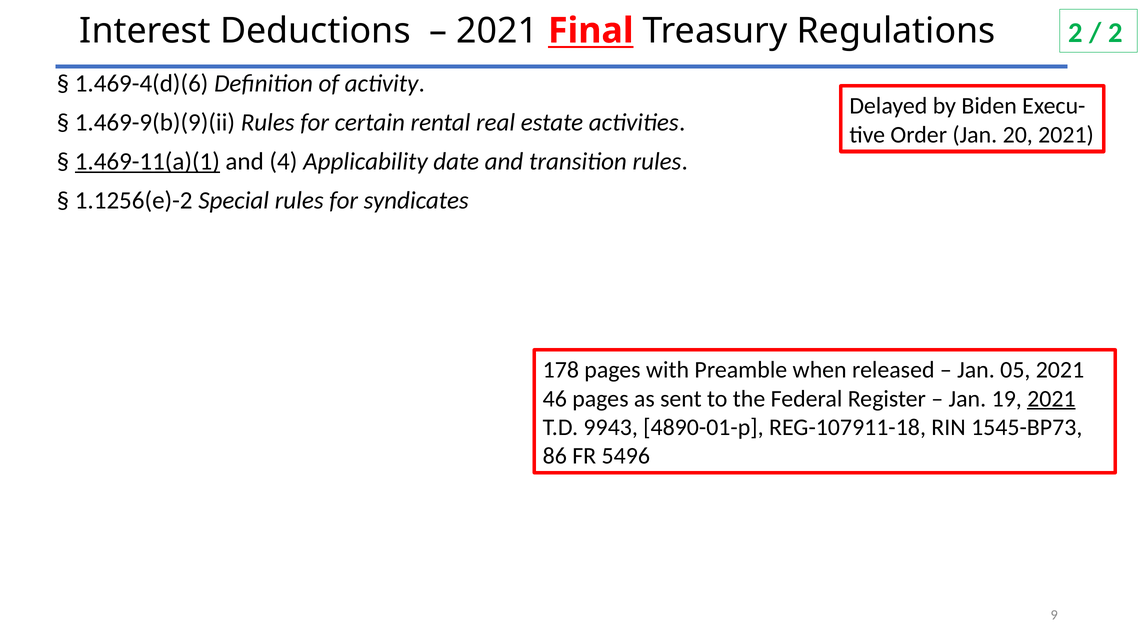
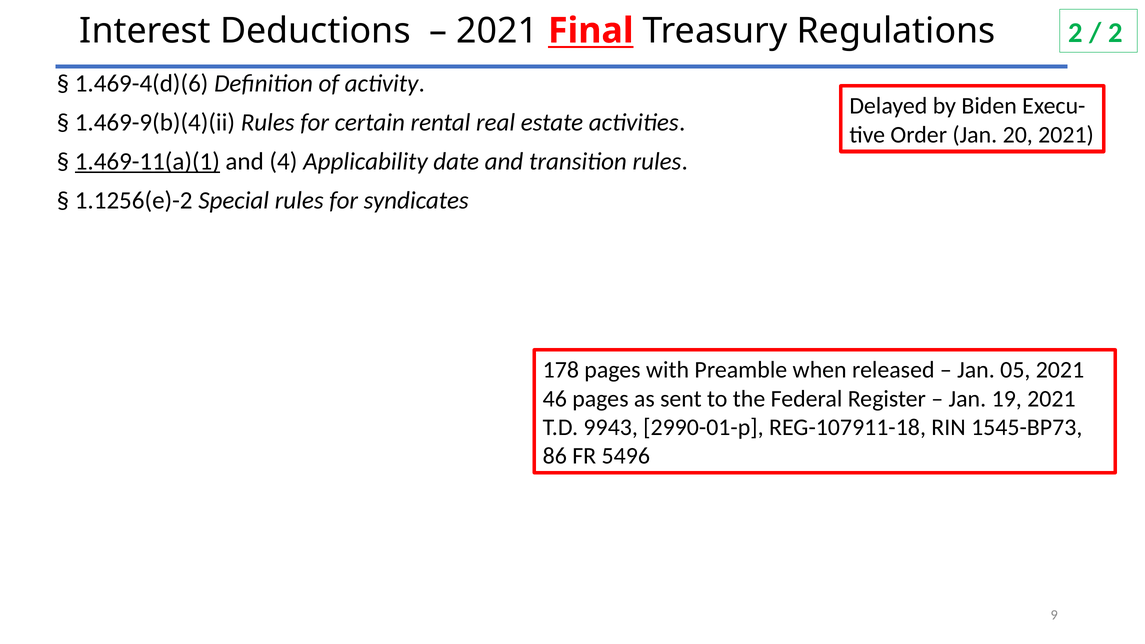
1.469-9(b)(9)(ii: 1.469-9(b)(9)(ii -> 1.469-9(b)(4)(ii
2021 at (1051, 399) underline: present -> none
4890-01-p: 4890-01-p -> 2990-01-p
